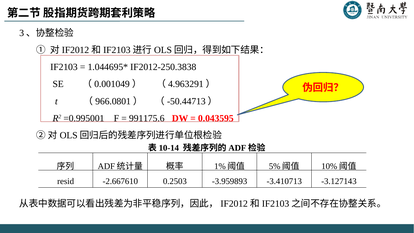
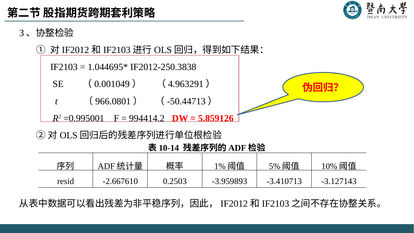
991175.6: 991175.6 -> 994414.2
0.043595: 0.043595 -> 5.859126
